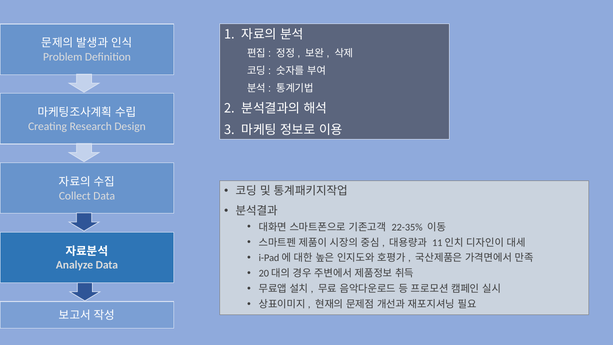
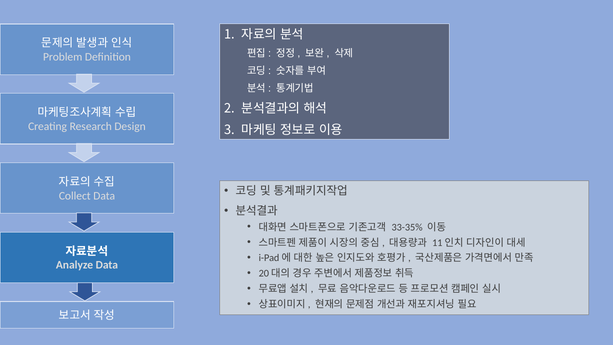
22-35%: 22-35% -> 33-35%
